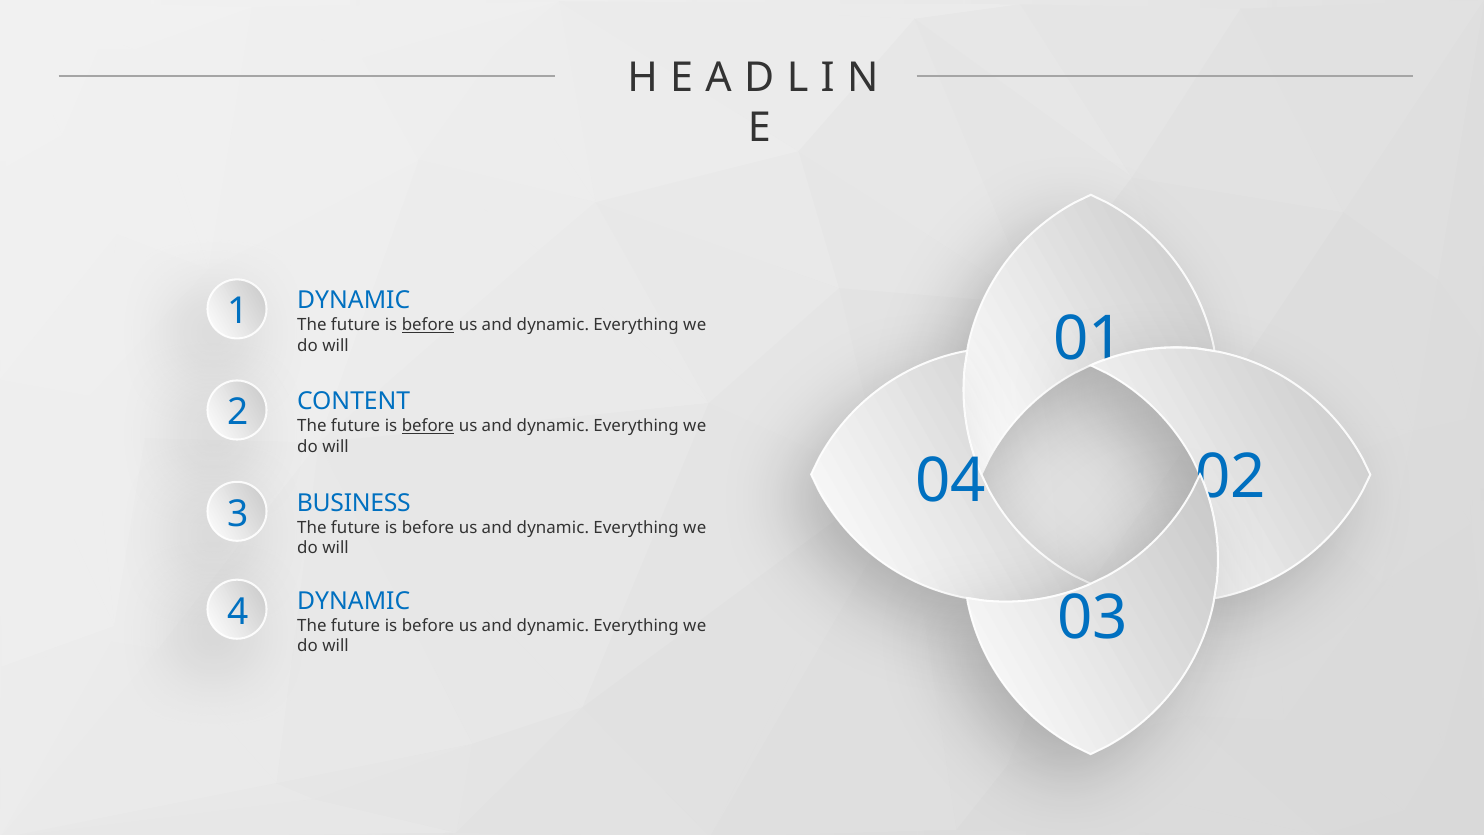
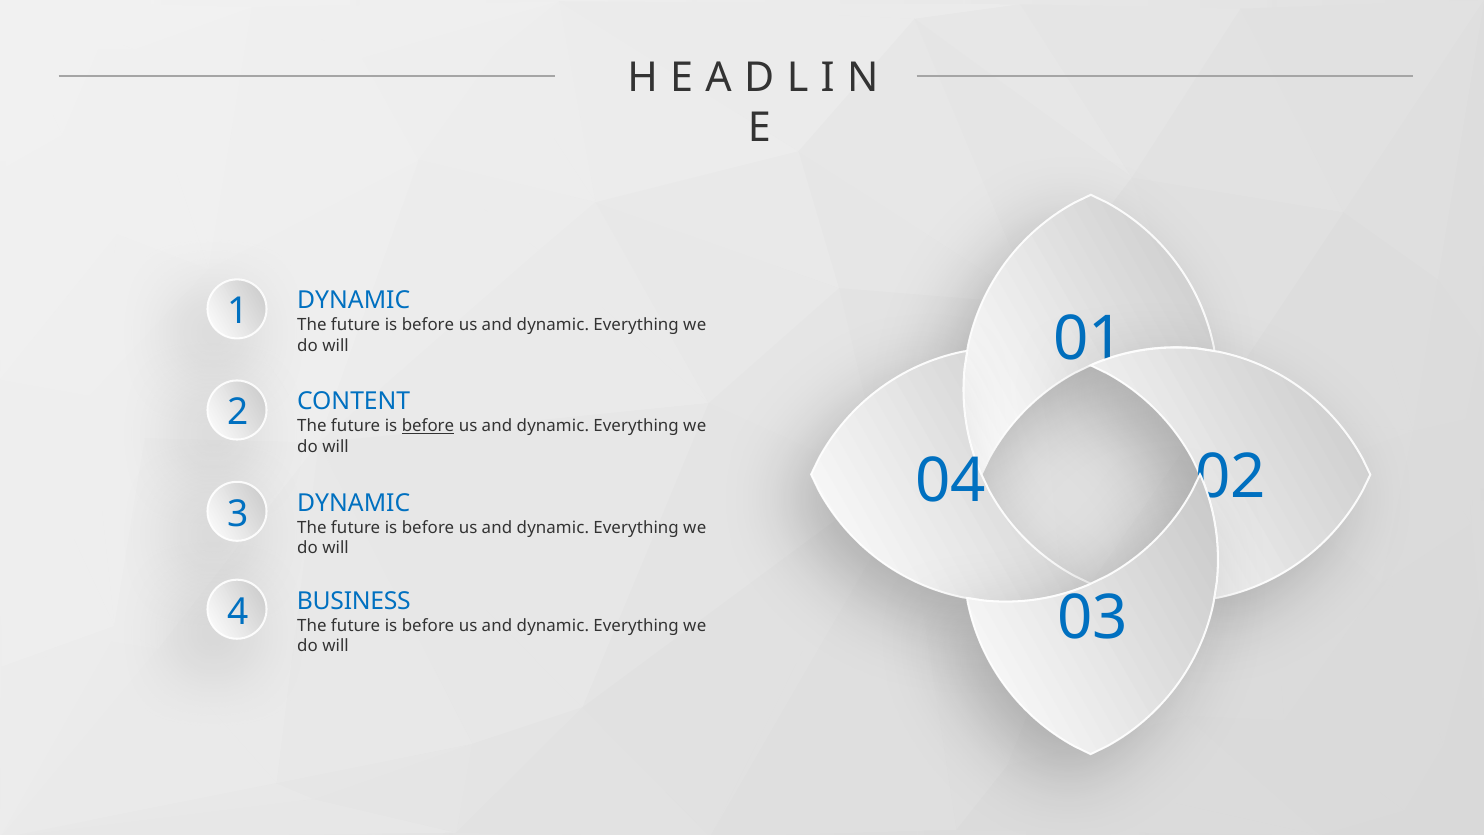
before at (428, 325) underline: present -> none
BUSINESS at (354, 503): BUSINESS -> DYNAMIC
4 DYNAMIC: DYNAMIC -> BUSINESS
